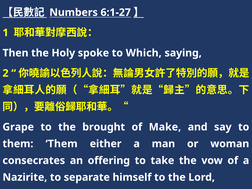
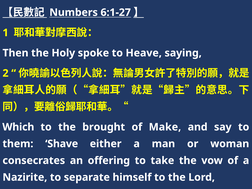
Which: Which -> Heave
Grape: Grape -> Which
them Them: Them -> Shave
